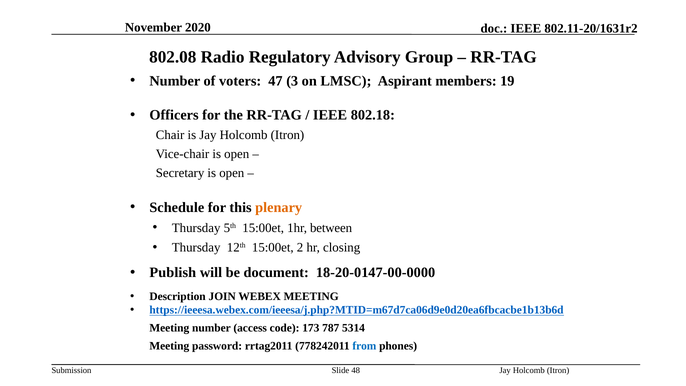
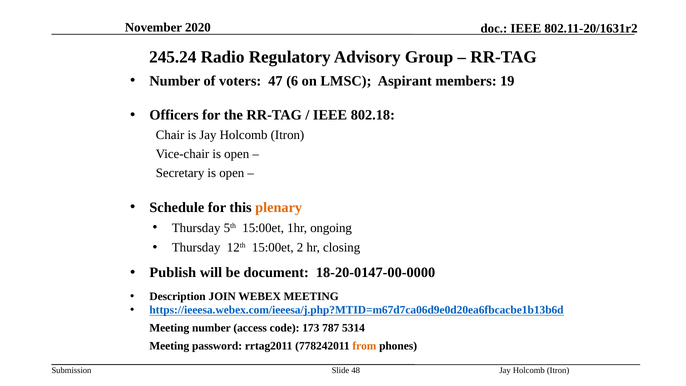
802.08: 802.08 -> 245.24
3: 3 -> 6
between: between -> ongoing
from colour: blue -> orange
